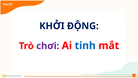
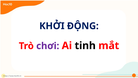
tinh colour: blue -> black
